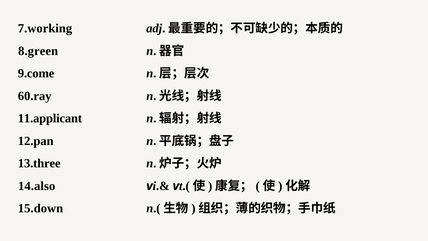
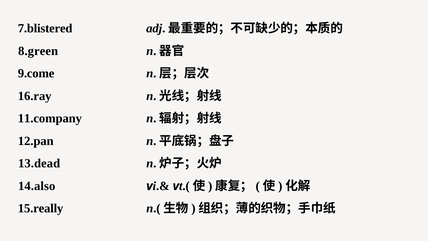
7.working: 7.working -> 7.blistered
60.ray: 60.ray -> 16.ray
11.applicant: 11.applicant -> 11.company
13.three: 13.three -> 13.dead
15.down: 15.down -> 15.really
